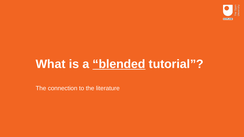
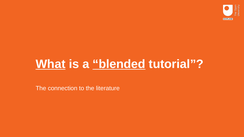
What underline: none -> present
